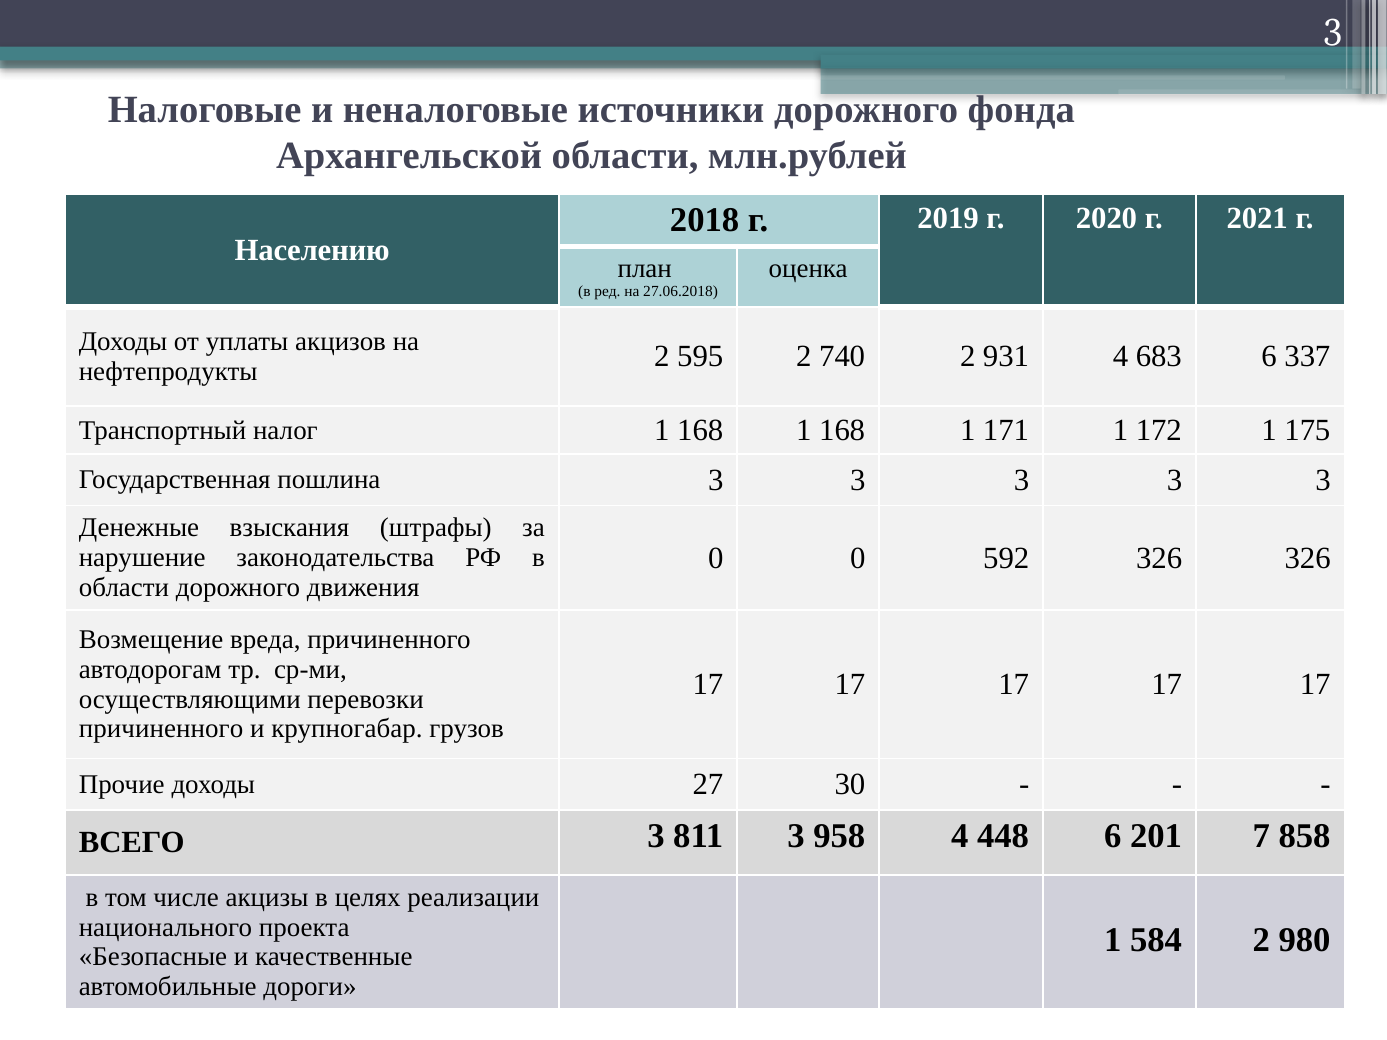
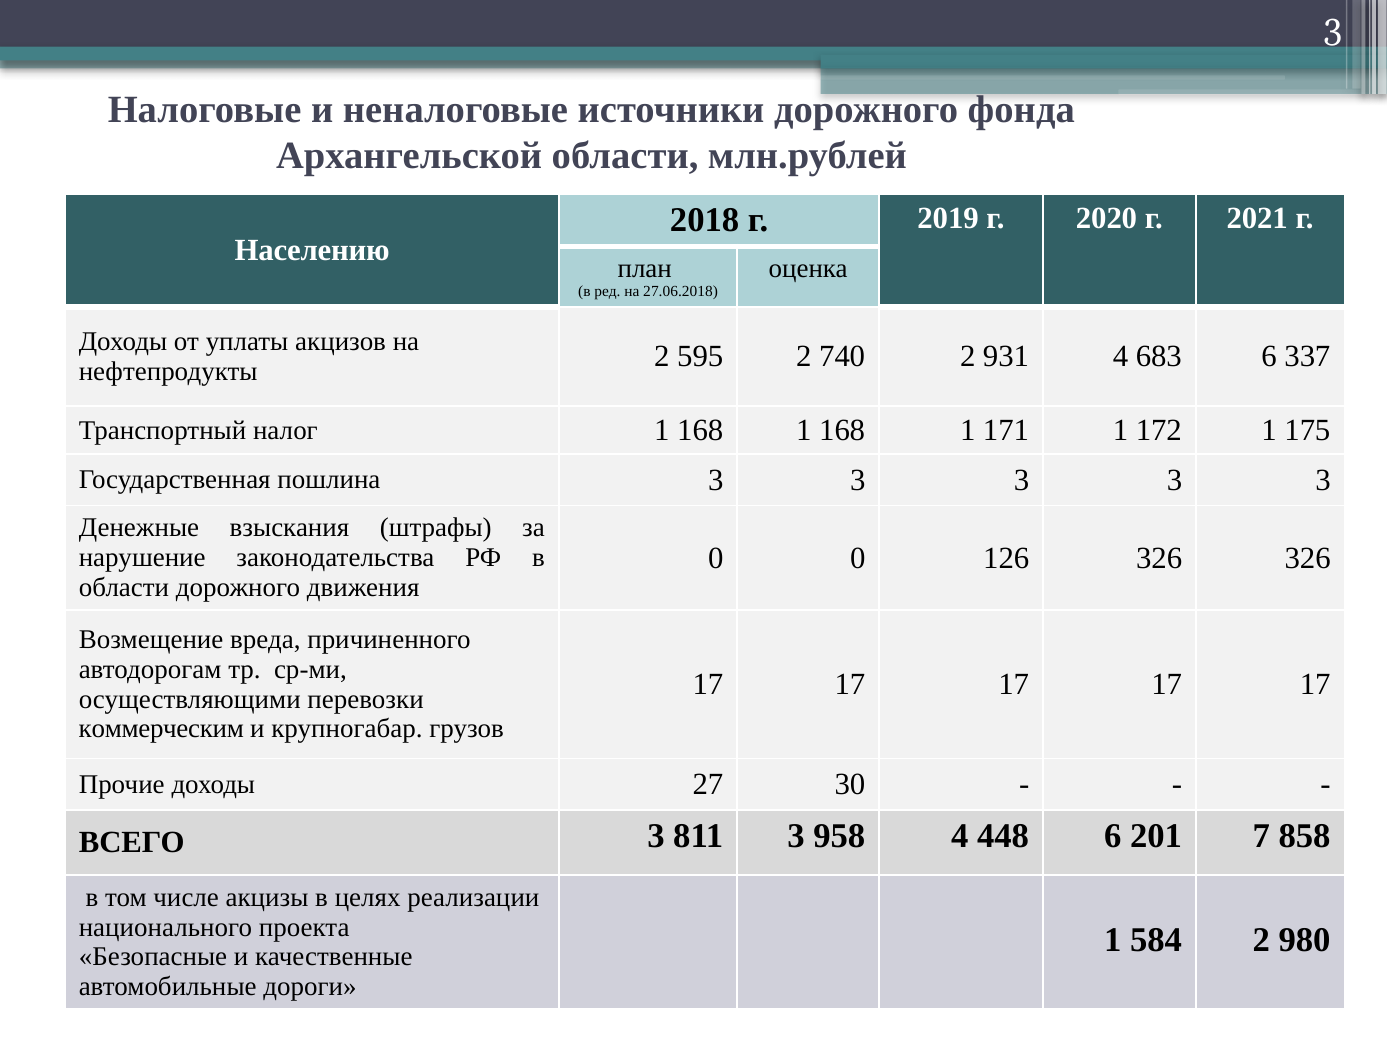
592: 592 -> 126
причиненного at (161, 729): причиненного -> коммерческим
